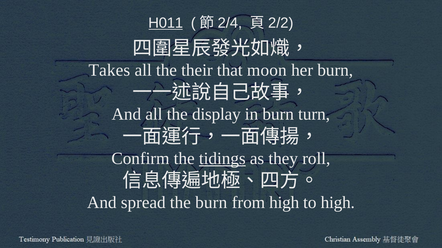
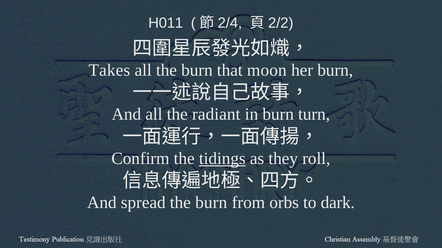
H011 underline: present -> none
all the their: their -> burn
display: display -> radiant
from high: high -> orbs
to high: high -> dark
